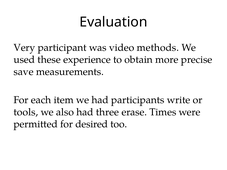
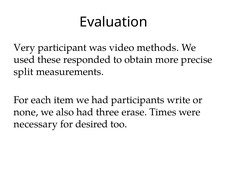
experience: experience -> responded
save: save -> split
tools: tools -> none
permitted: permitted -> necessary
